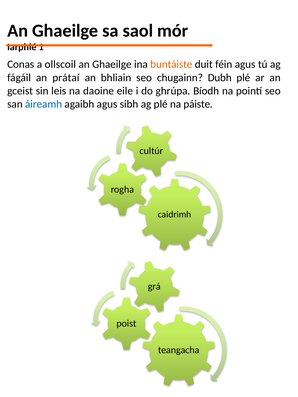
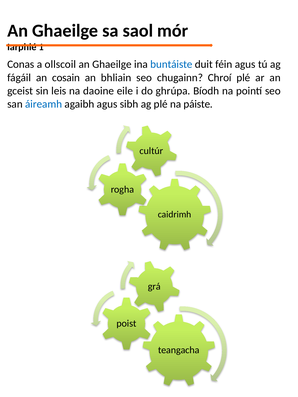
buntáiste colour: orange -> blue
prátaí: prátaí -> cosain
Dubh: Dubh -> Chroí
